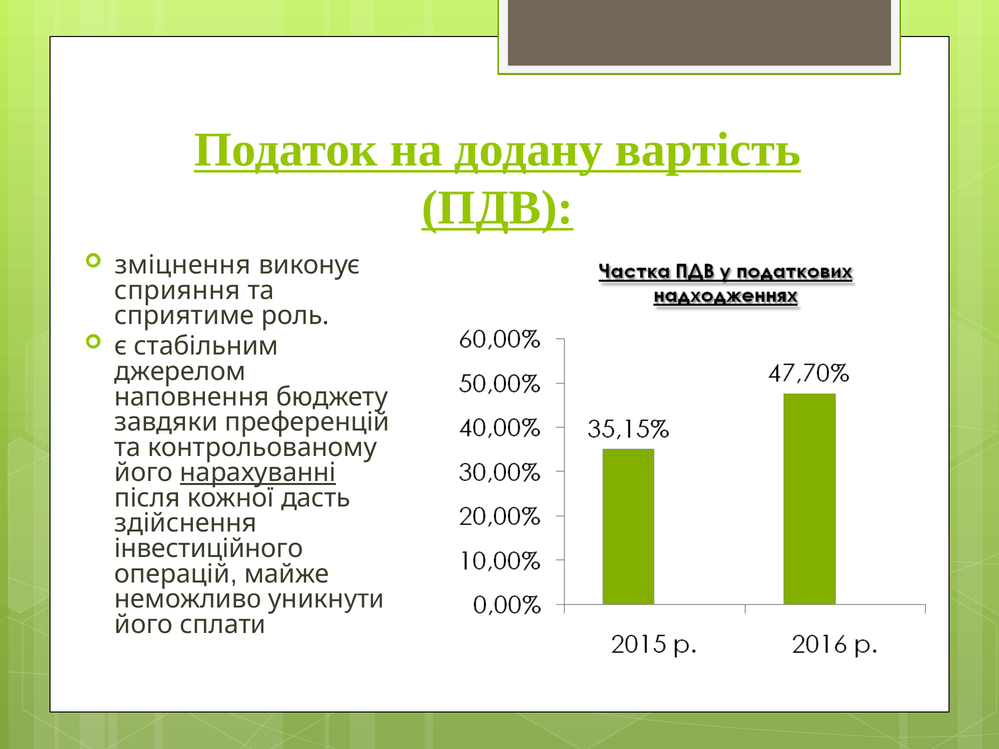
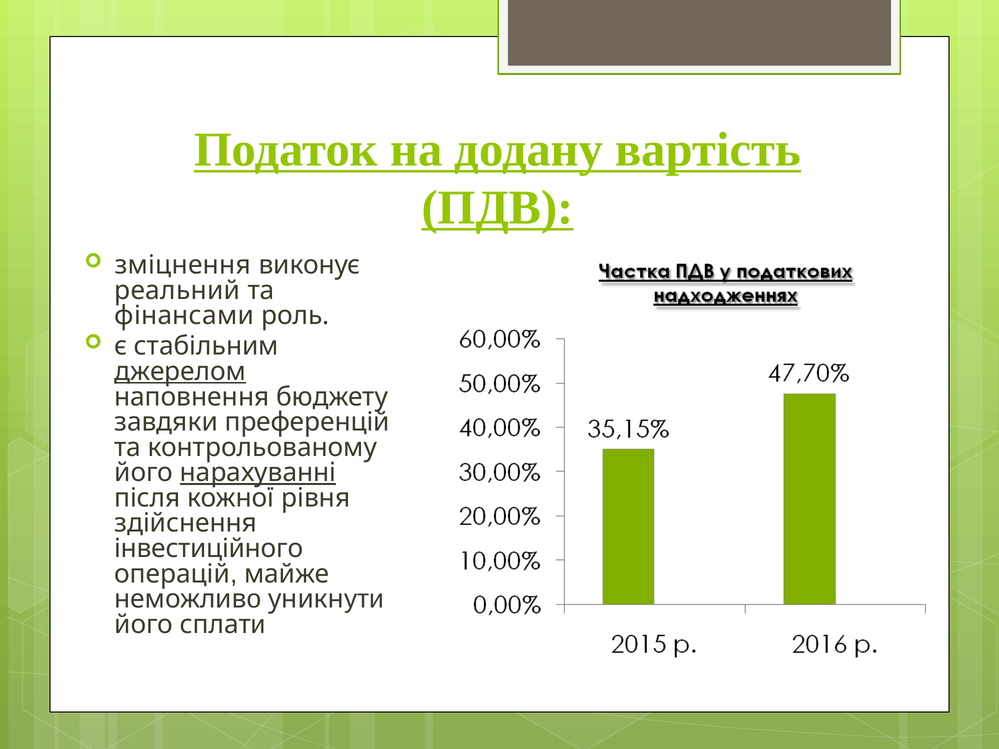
сприяння: сприяння -> реальний
сприятиме: сприятиме -> фінансами
джерелом underline: none -> present
дасть: дасть -> рівня
